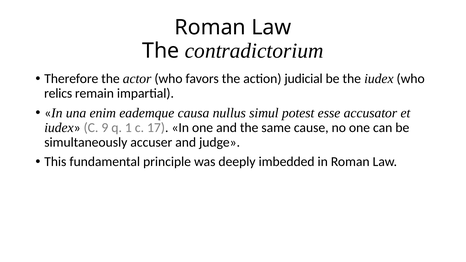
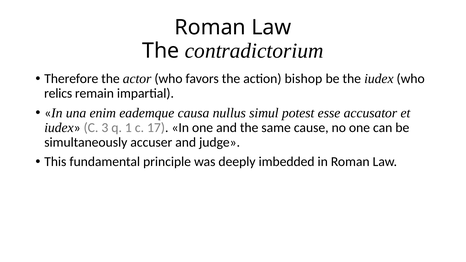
judicial: judicial -> bishop
9: 9 -> 3
